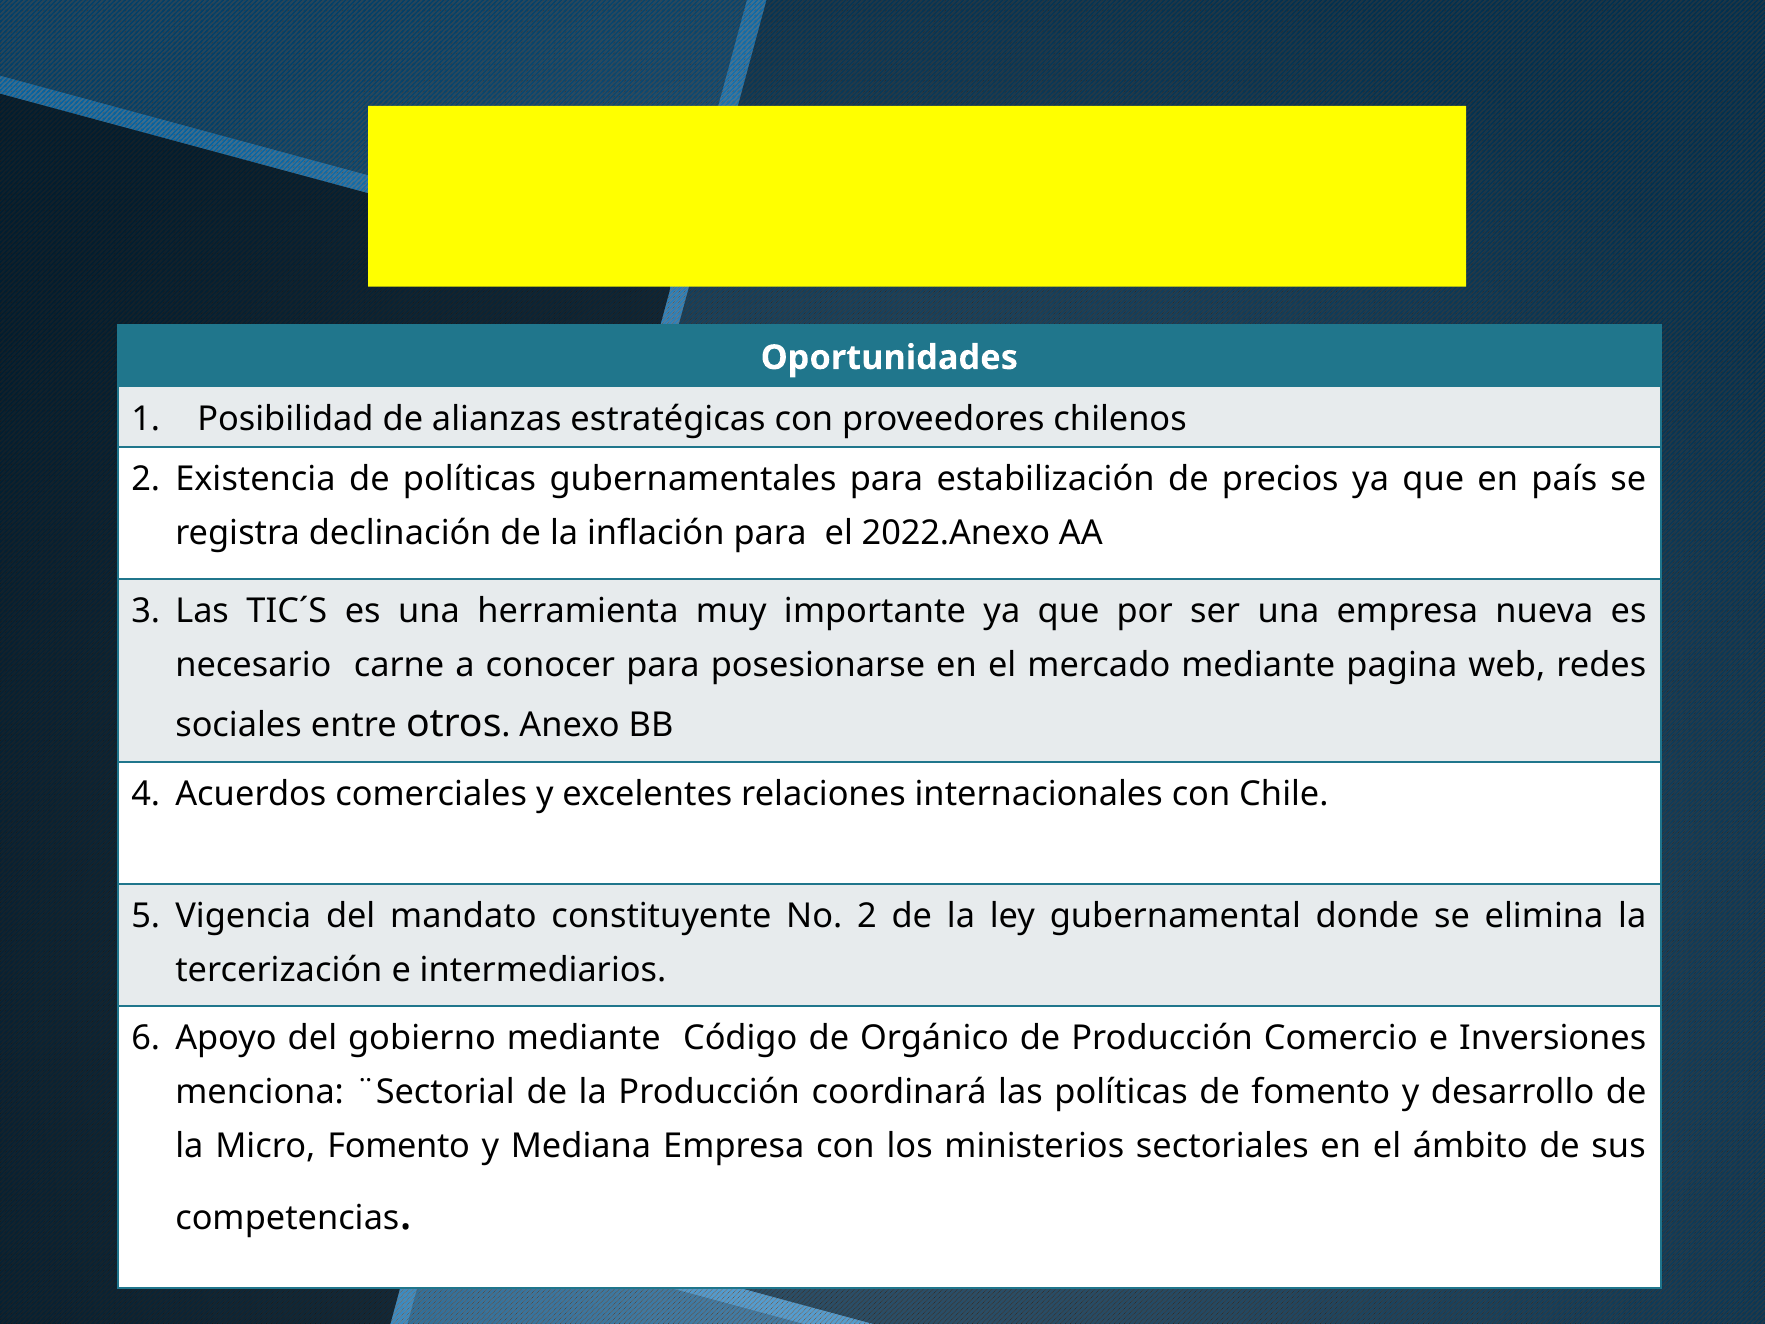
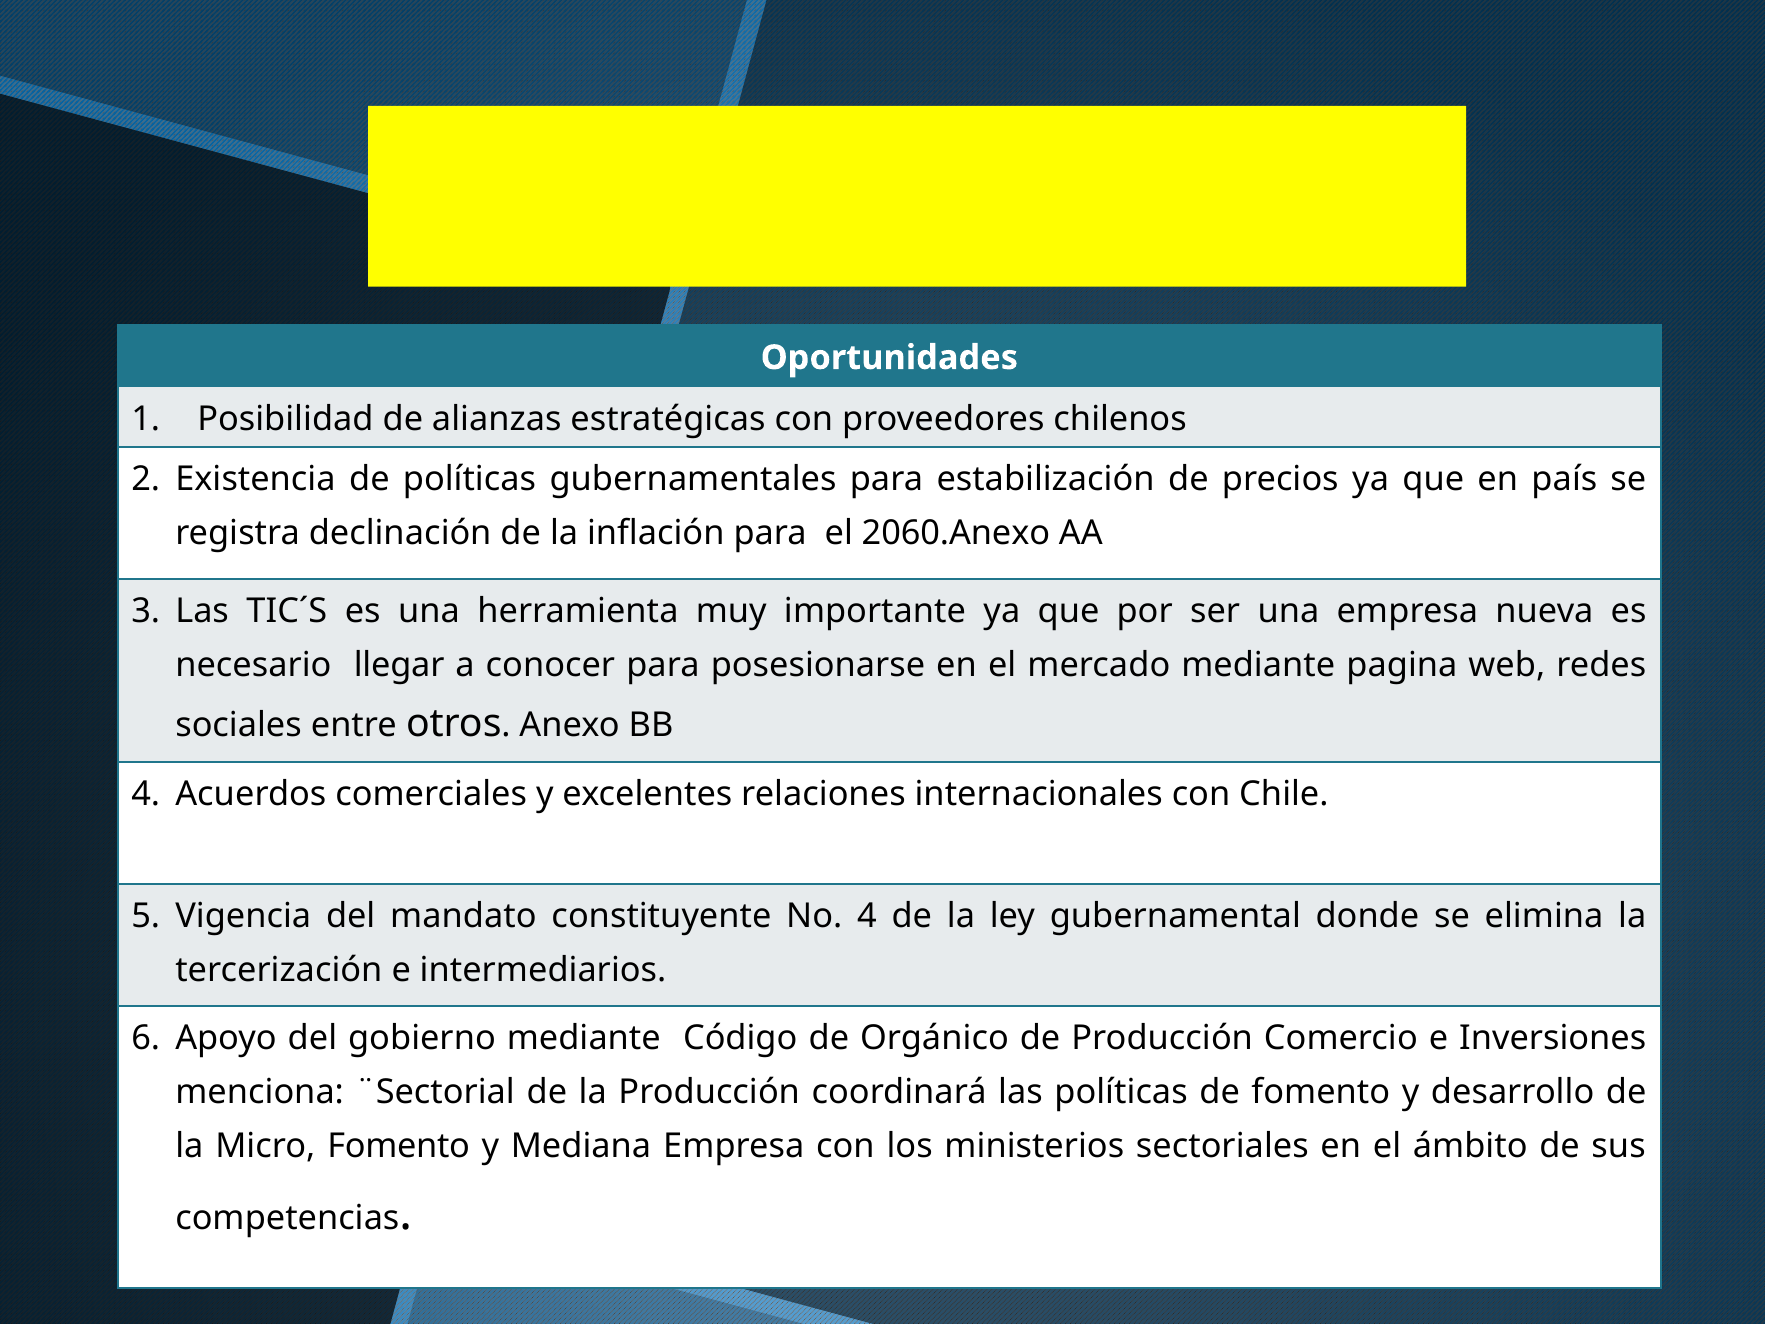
2022.Anexo: 2022.Anexo -> 2060.Anexo
carne: carne -> llegar
No 2: 2 -> 4
